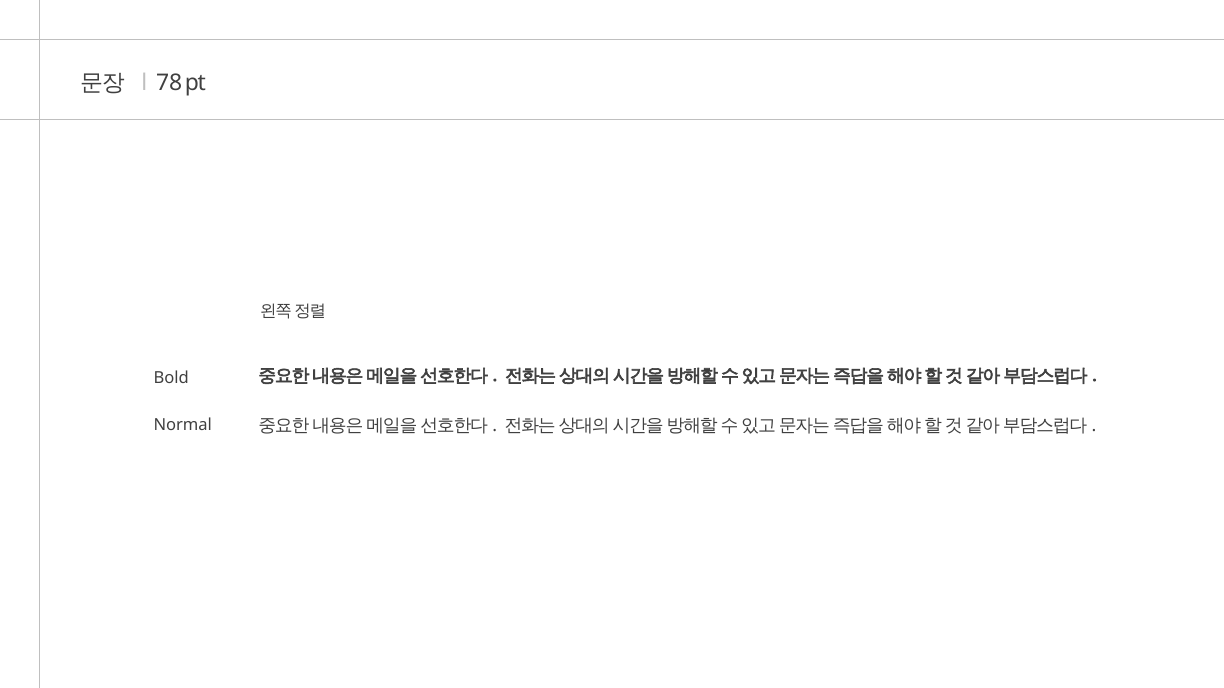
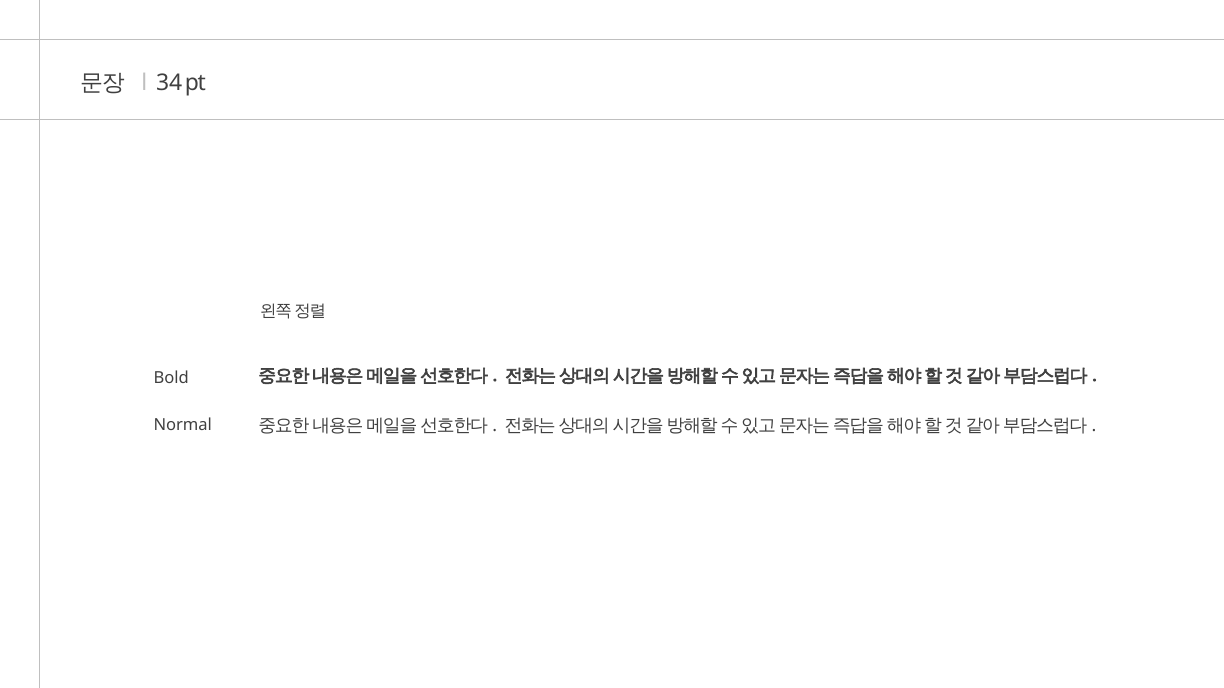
78: 78 -> 34
